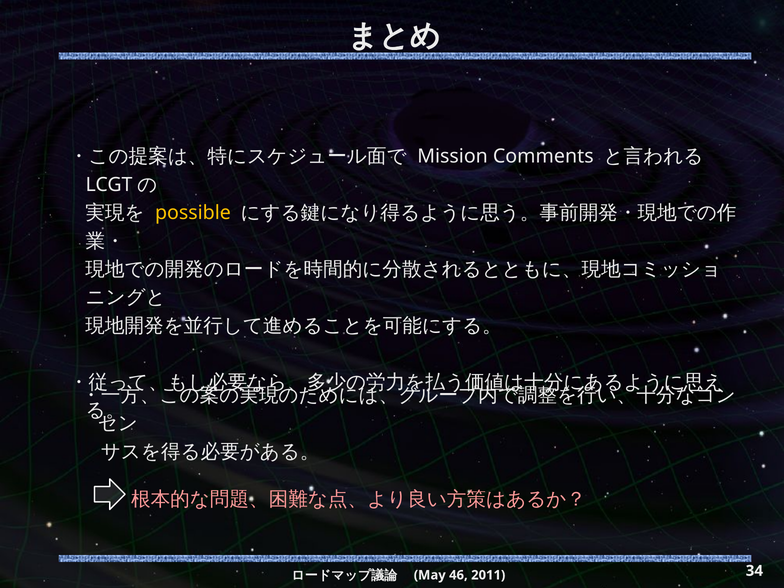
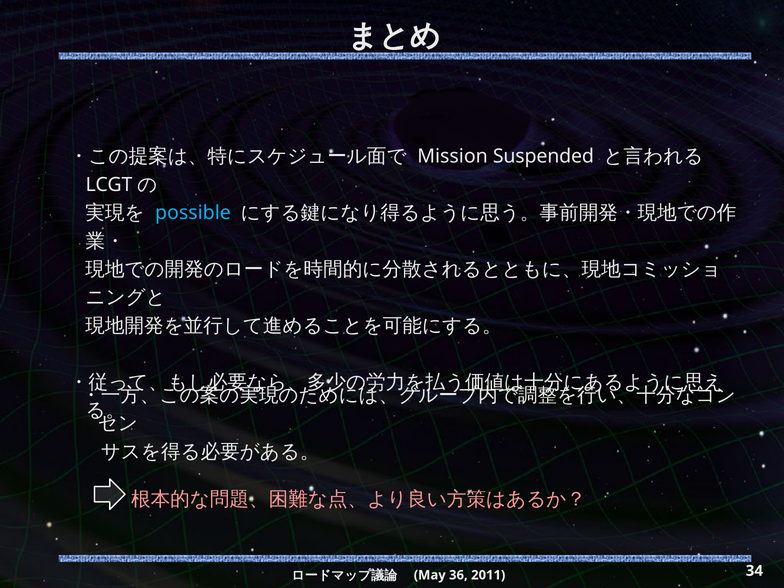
Comments: Comments -> Suspended
possible colour: yellow -> light blue
46: 46 -> 36
